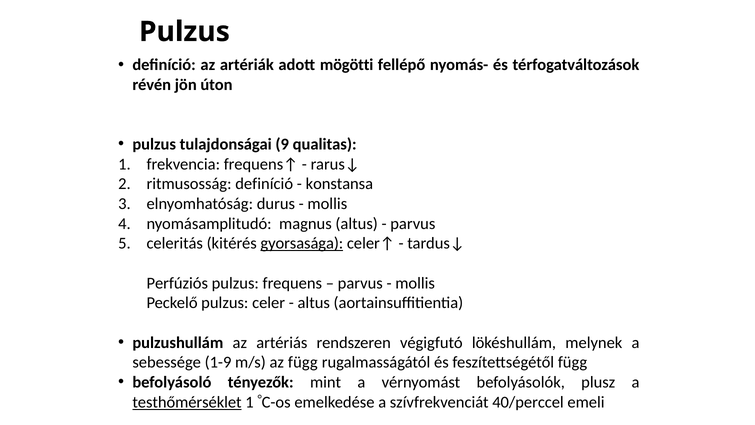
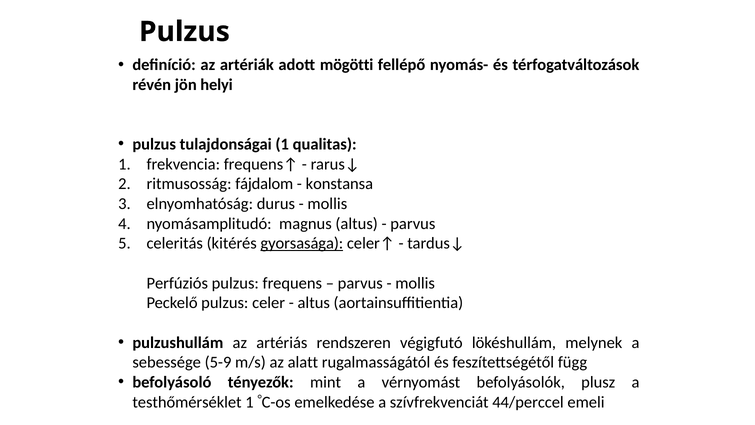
úton: úton -> helyi
tulajdonságai 9: 9 -> 1
ritmusosság definíció: definíció -> fájdalom
1-9: 1-9 -> 5-9
az függ: függ -> alatt
testhőmérséklet underline: present -> none
40/perccel: 40/perccel -> 44/perccel
